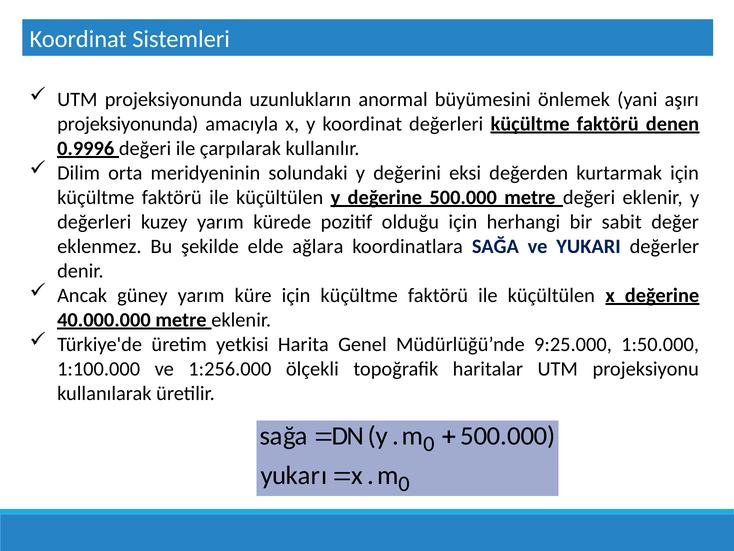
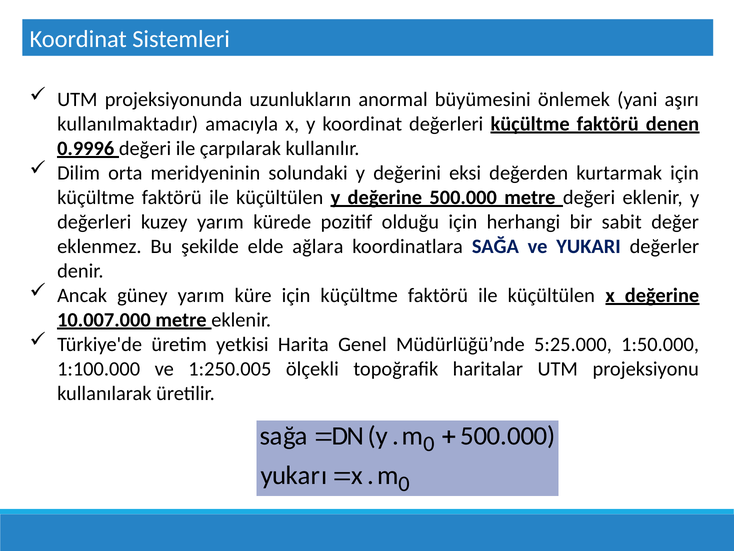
projeksiyonunda at (128, 124): projeksiyonunda -> kullanılmaktadır
40.000.000: 40.000.000 -> 10.007.000
9:25.000: 9:25.000 -> 5:25.000
1:256.000: 1:256.000 -> 1:250.005
